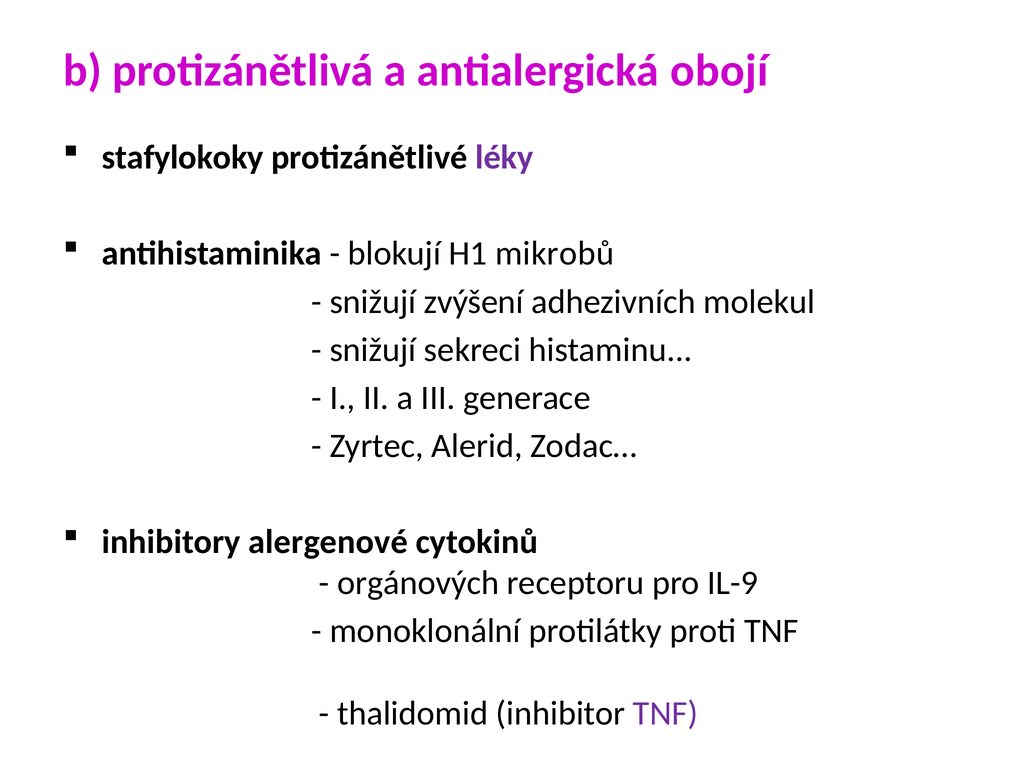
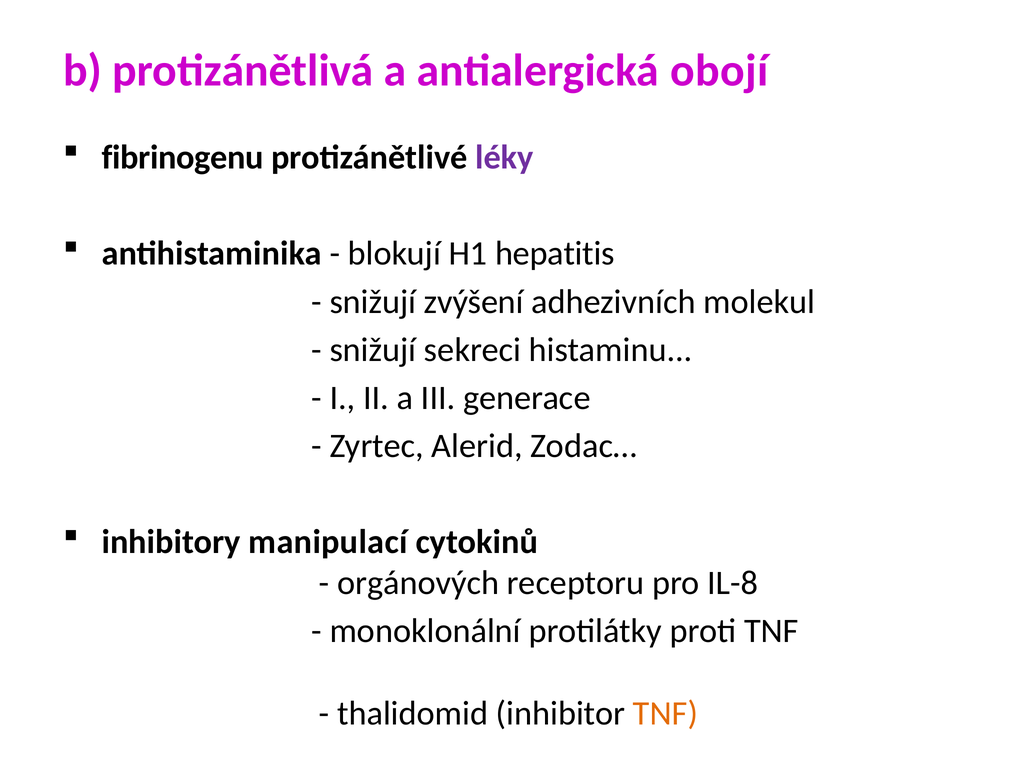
stafylokoky: stafylokoky -> fibrinogenu
mikrobů: mikrobů -> hepatitis
alergenové: alergenové -> manipulací
IL-9: IL-9 -> IL-8
TNF at (665, 714) colour: purple -> orange
